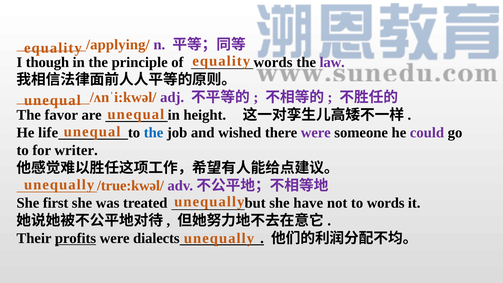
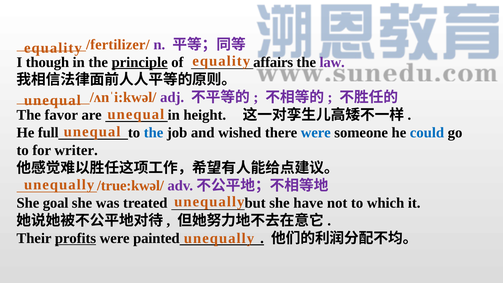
/applying/: /applying/ -> /fertilizer/
principle underline: none -> present
of words: words -> affairs
life: life -> full
were at (316, 133) colour: purple -> blue
could colour: purple -> blue
first: first -> goal
to words: words -> which
dialects: dialects -> painted
